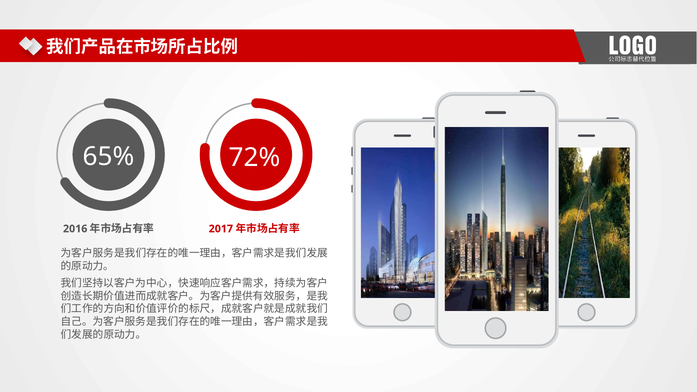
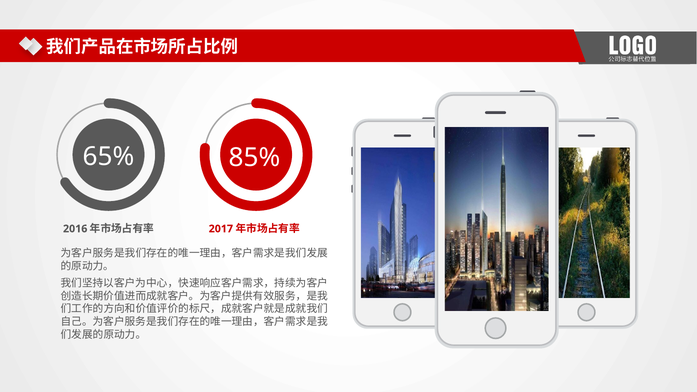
72%: 72% -> 85%
